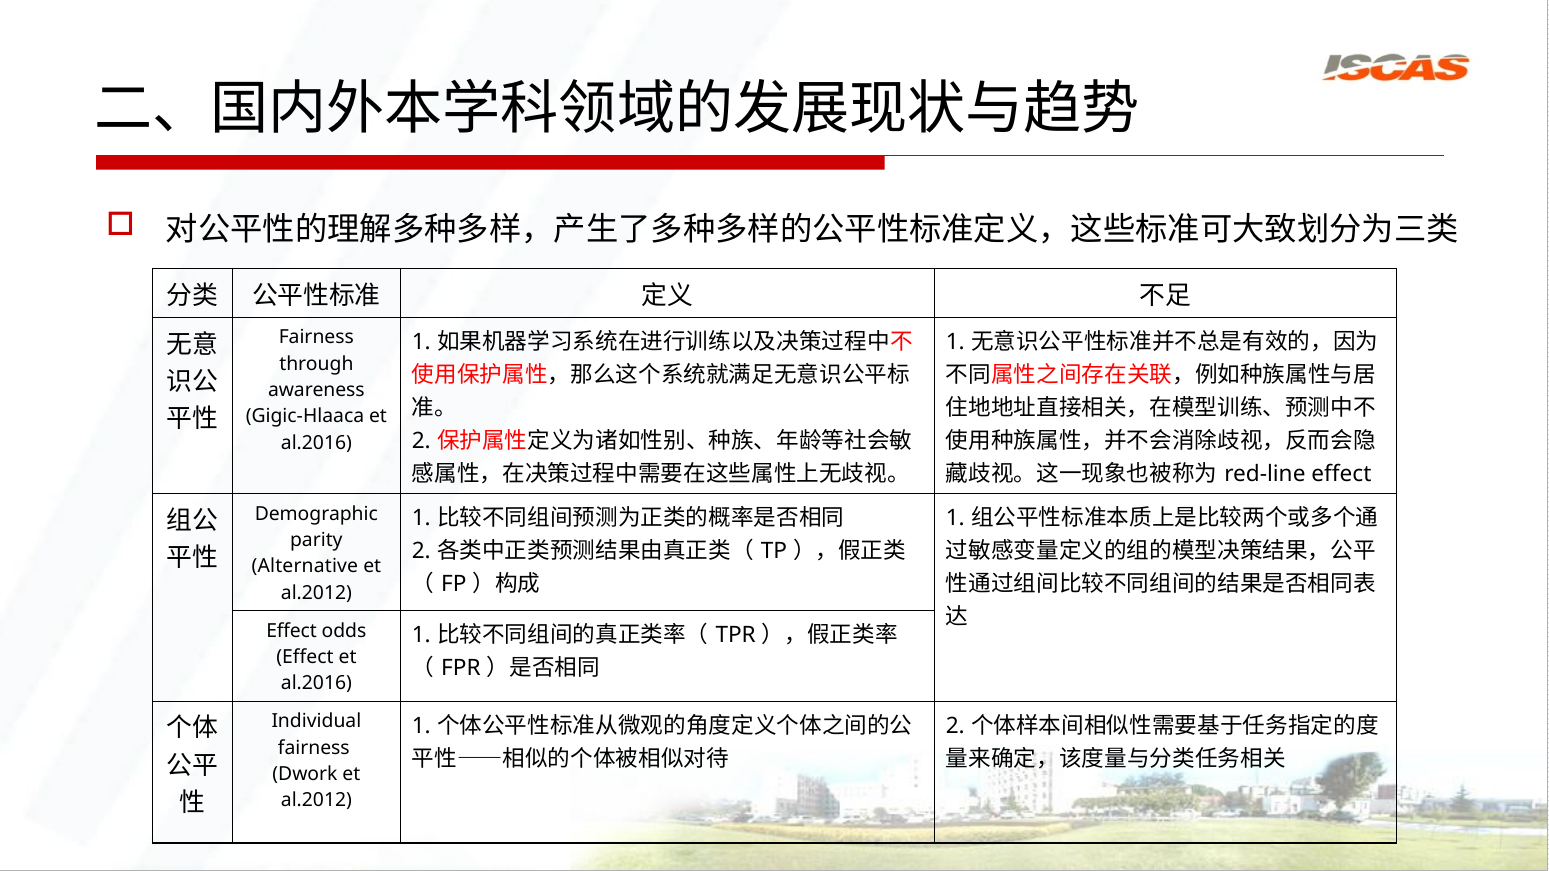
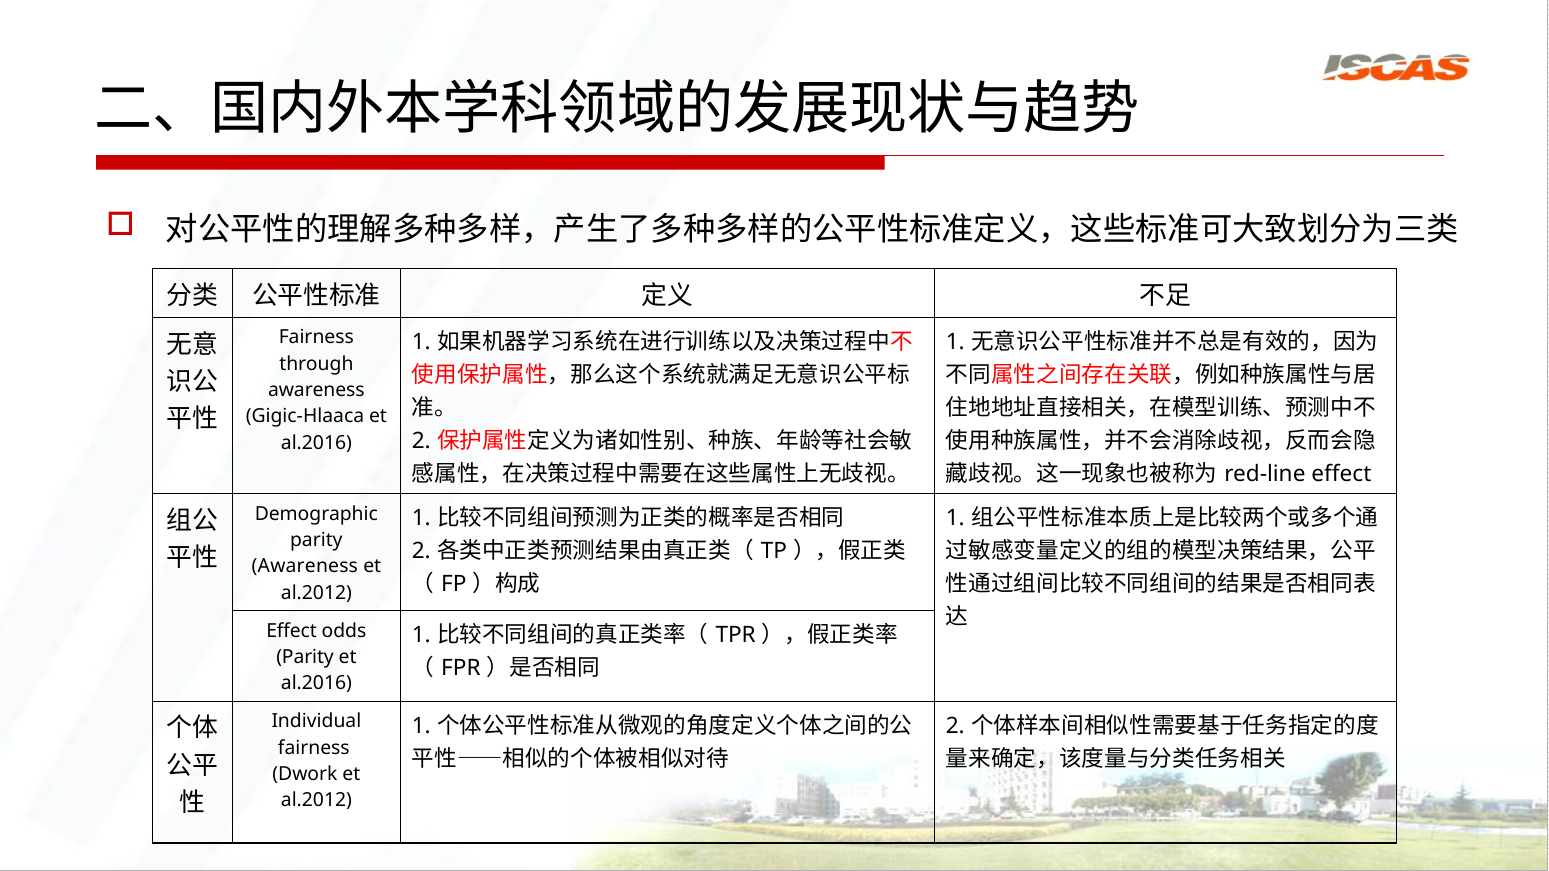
Alternative at (305, 567): Alternative -> Awareness
Effect at (305, 657): Effect -> Parity
